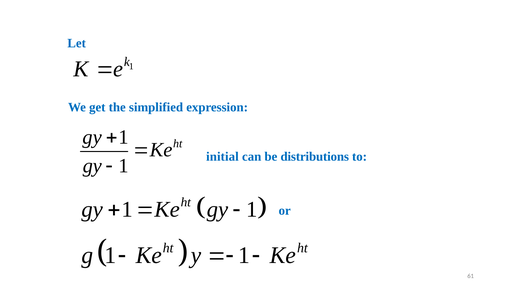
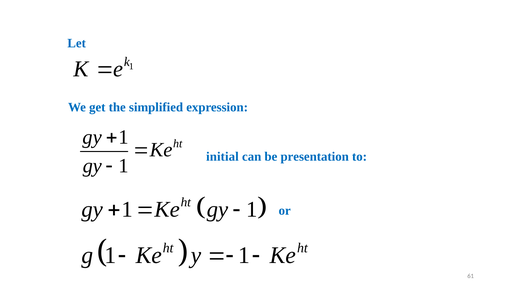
distributions: distributions -> presentation
